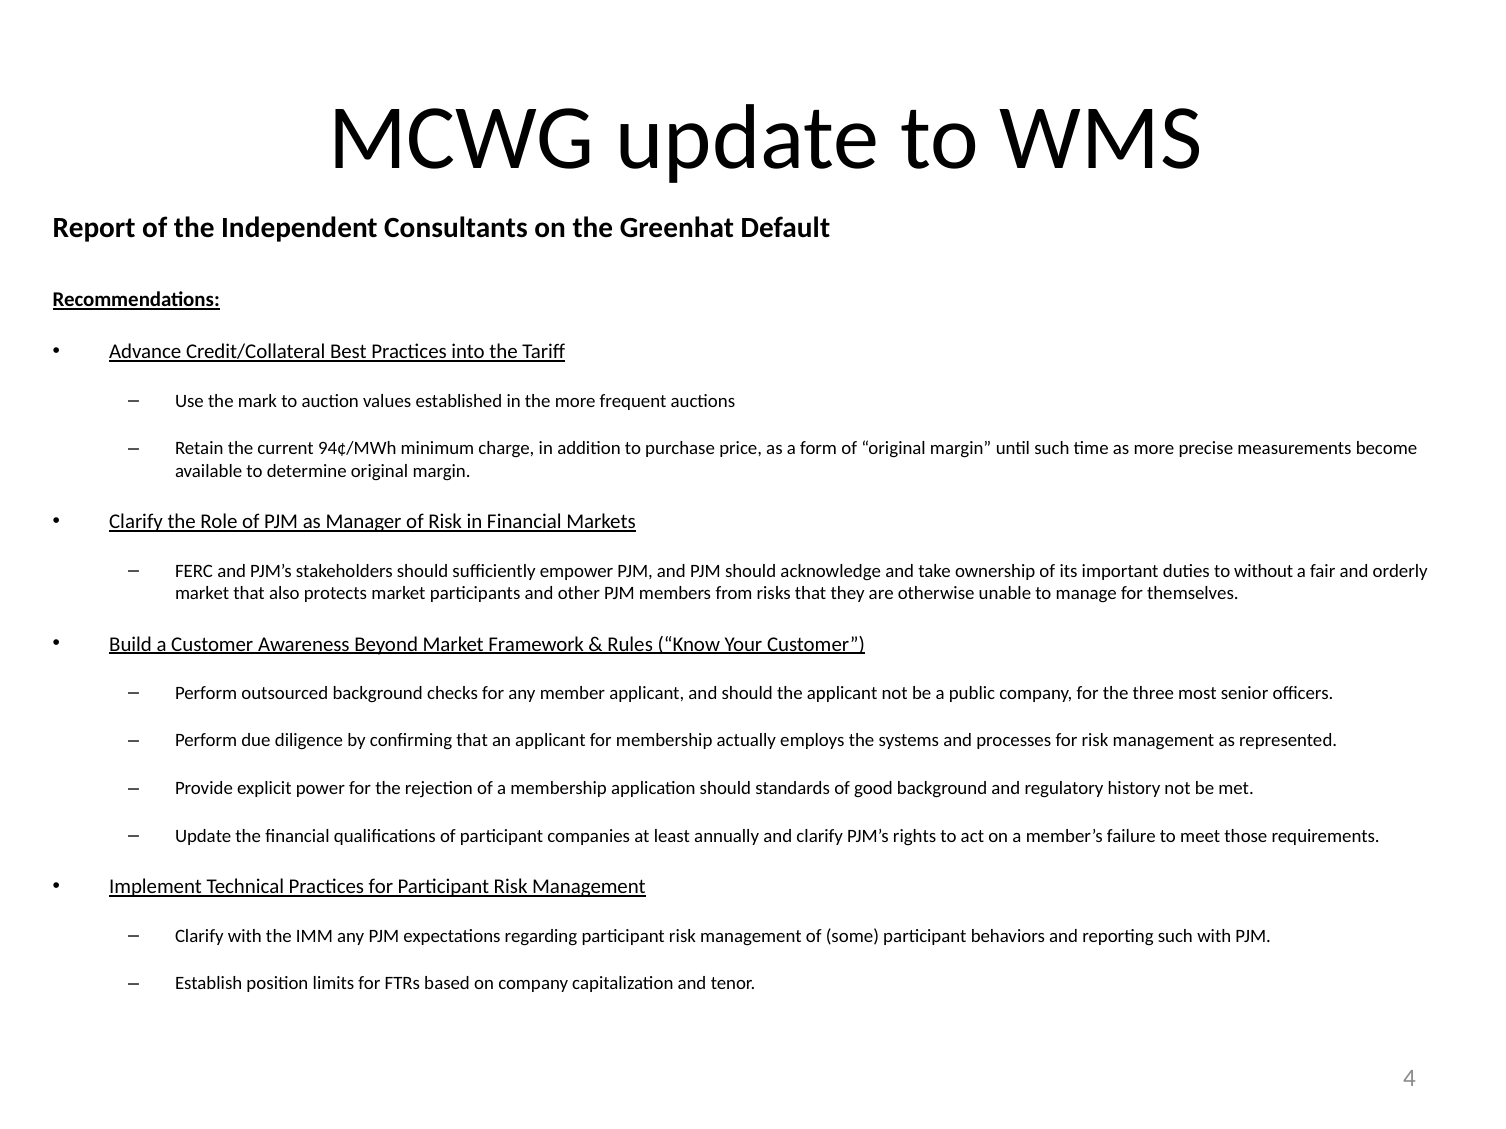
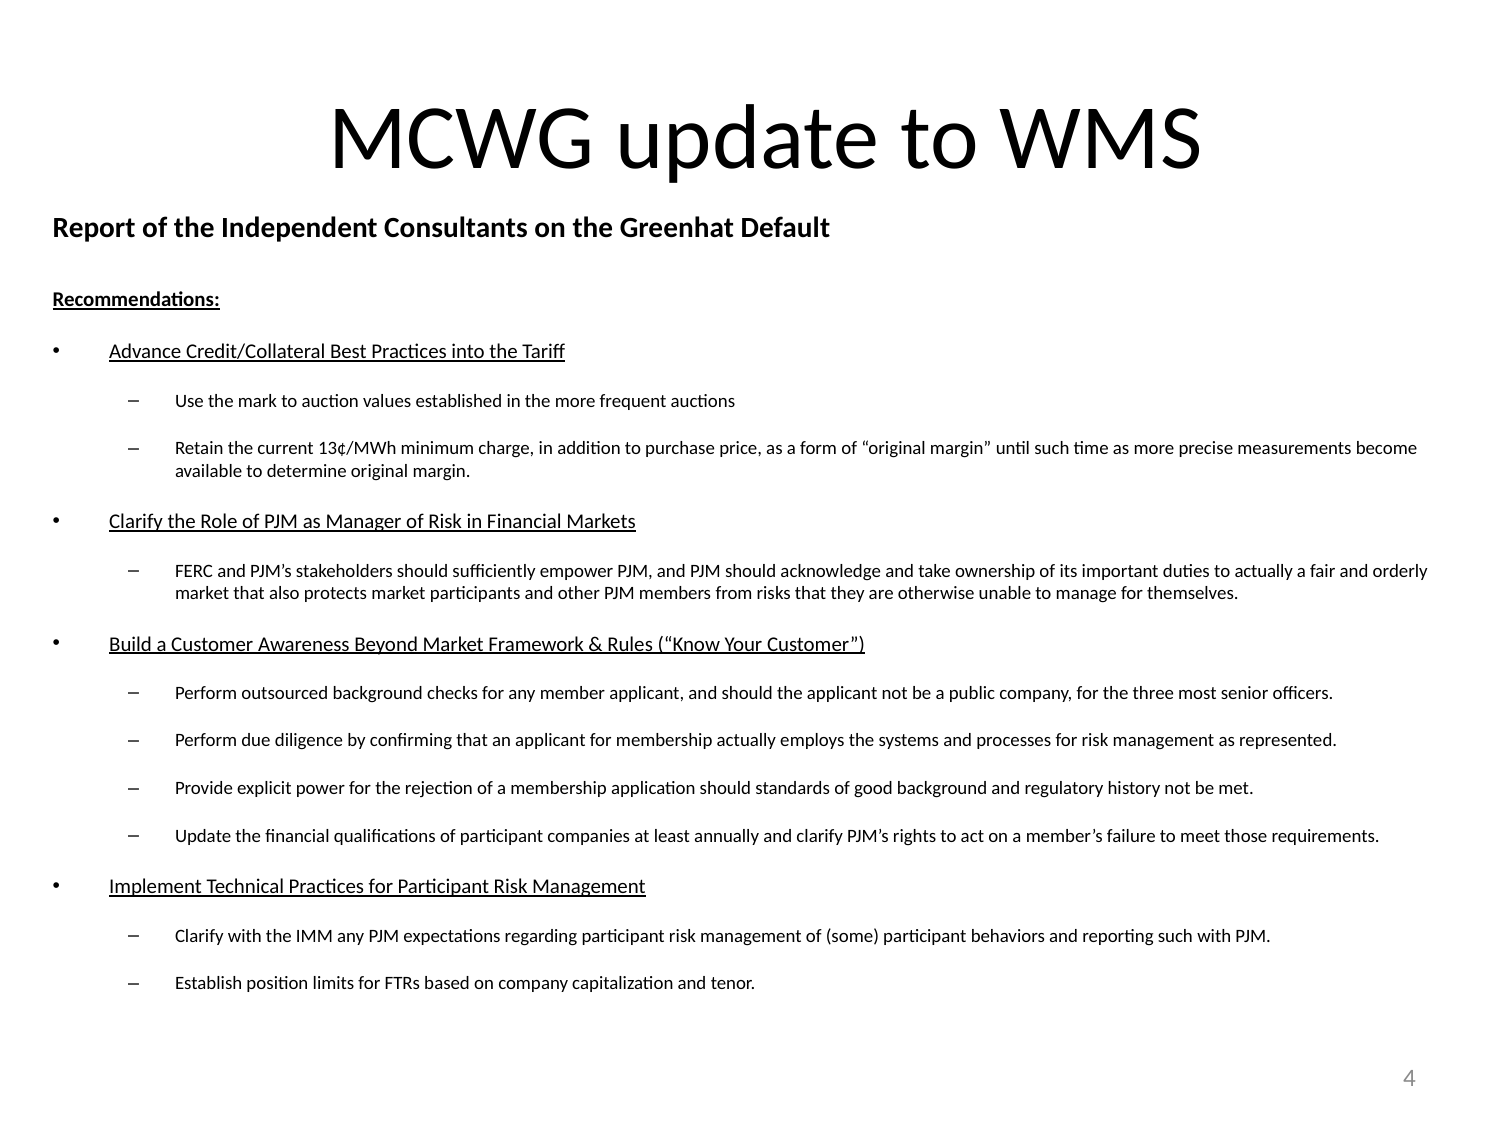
94¢/MWh: 94¢/MWh -> 13¢/MWh
to without: without -> actually
